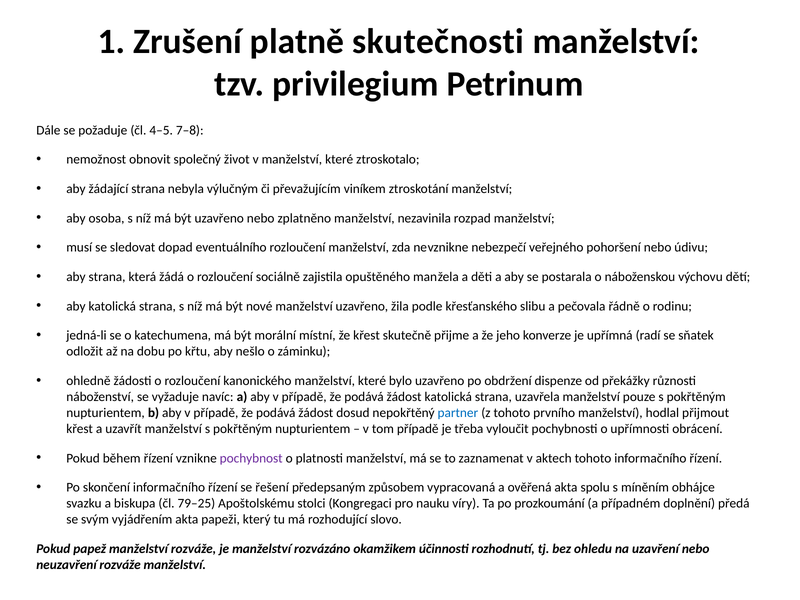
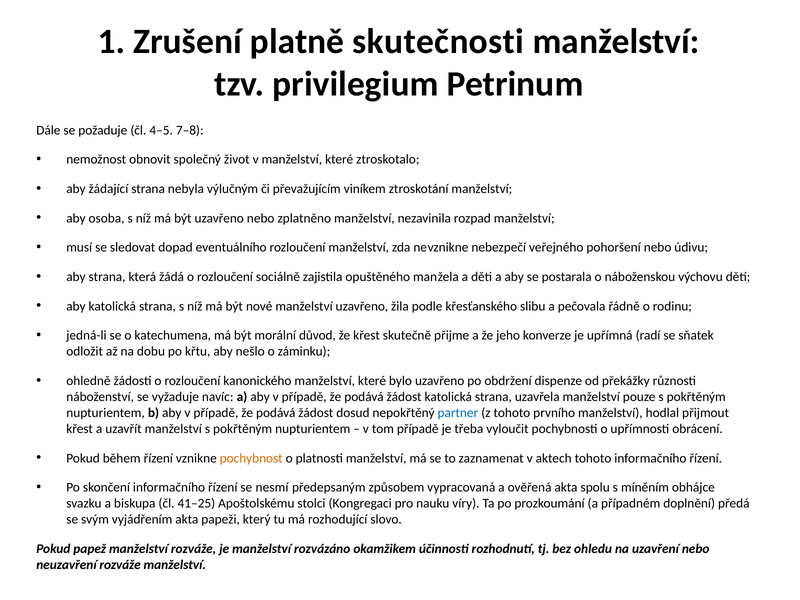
místní: místní -> důvod
pochybnost colour: purple -> orange
řešení: řešení -> nesmí
79–25: 79–25 -> 41–25
